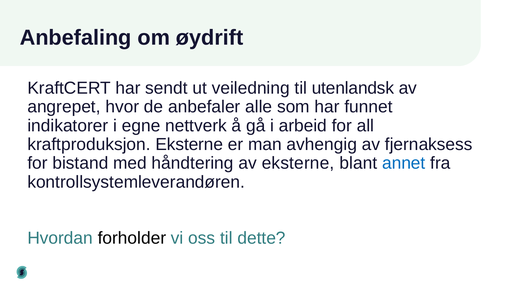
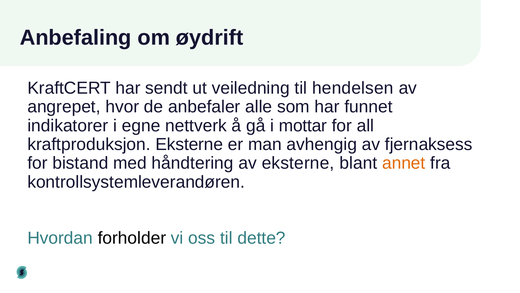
utenlandsk: utenlandsk -> hendelsen
arbeid: arbeid -> mottar
annet colour: blue -> orange
